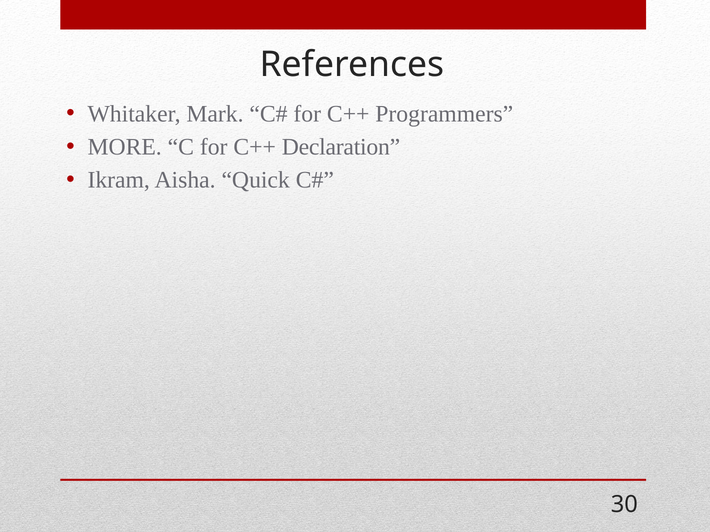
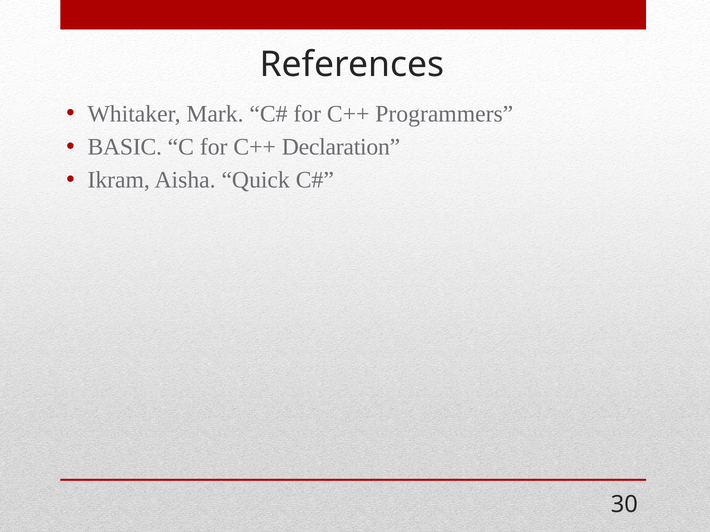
MORE: MORE -> BASIC
